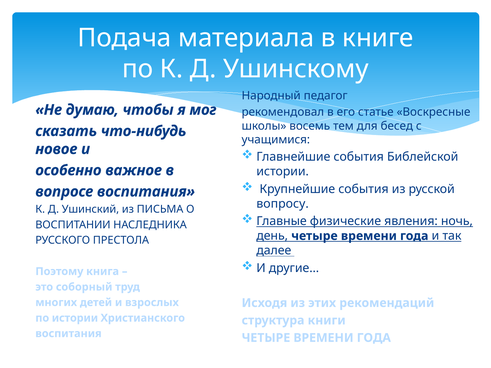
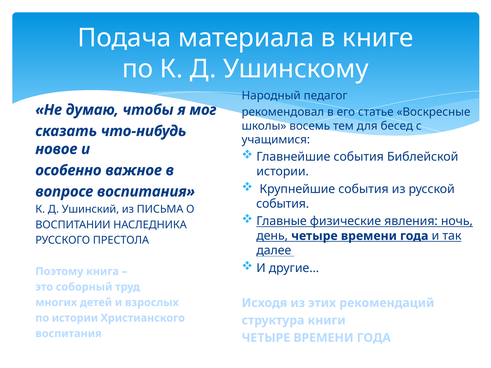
вопросу at (283, 204): вопросу -> события
